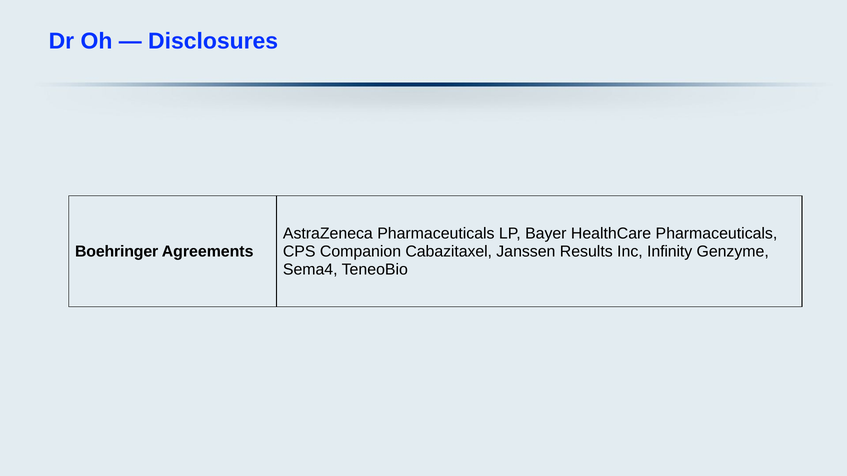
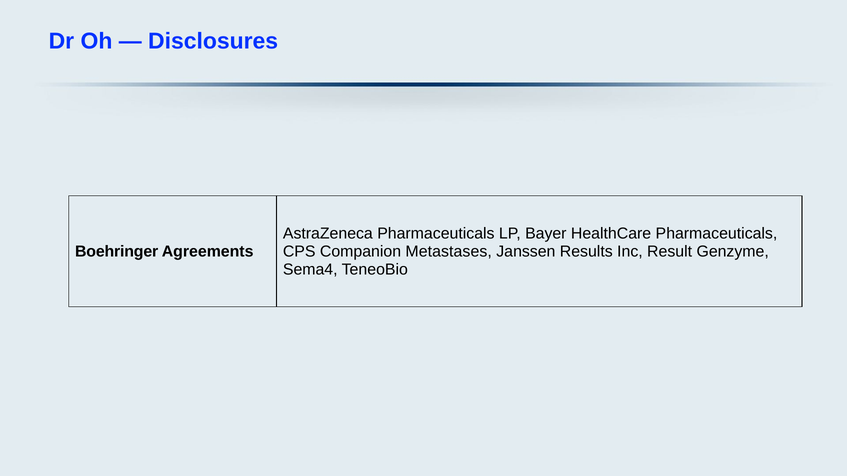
Cabazitaxel: Cabazitaxel -> Metastases
Infinity: Infinity -> Result
